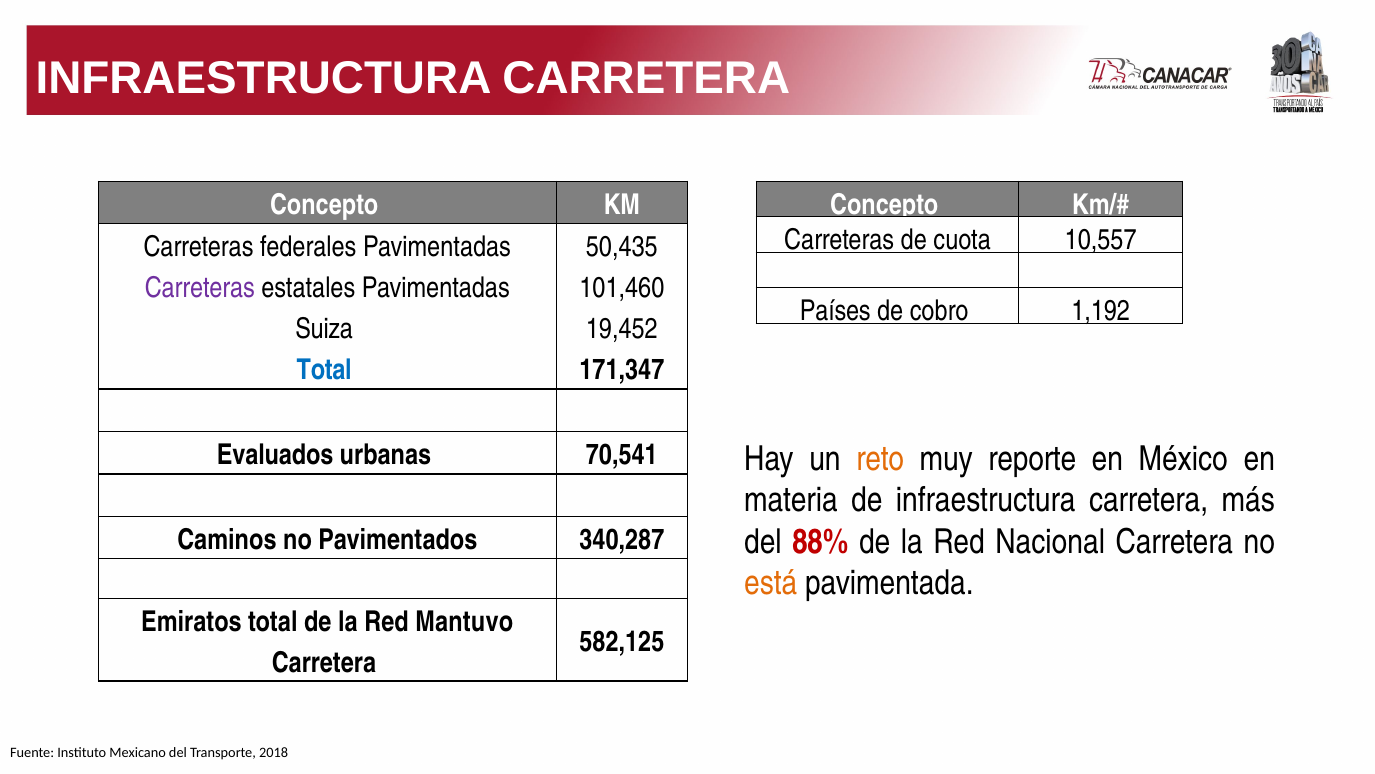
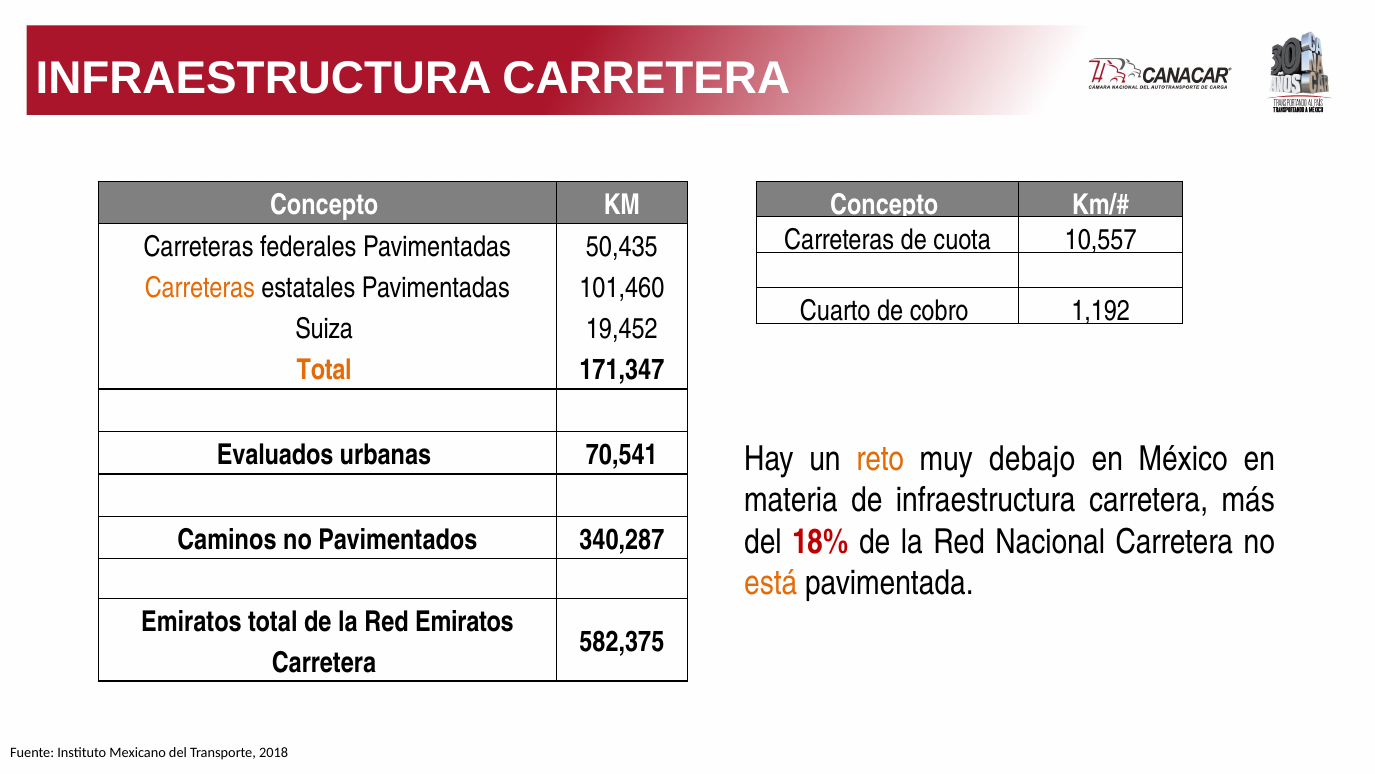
Carreteras at (200, 287) colour: purple -> orange
Países: Países -> Cuarto
Total at (324, 370) colour: blue -> orange
reporte: reporte -> debajo
88%: 88% -> 18%
Red Mantuvo: Mantuvo -> Emiratos
582,125: 582,125 -> 582,375
